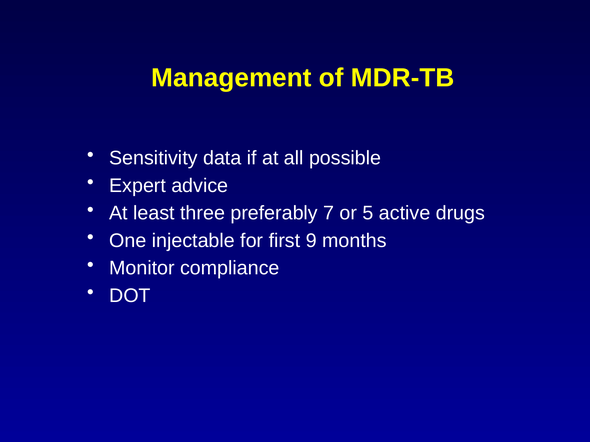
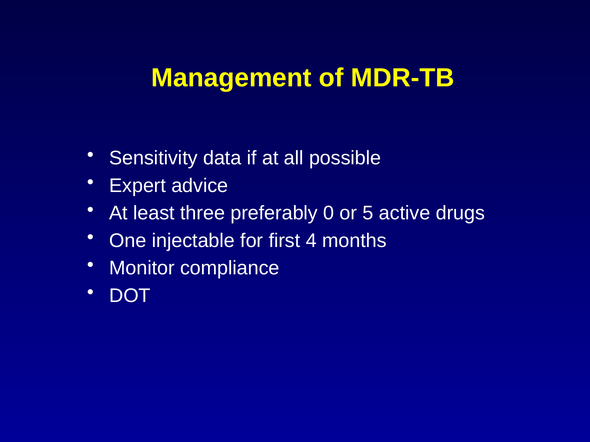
7: 7 -> 0
9: 9 -> 4
